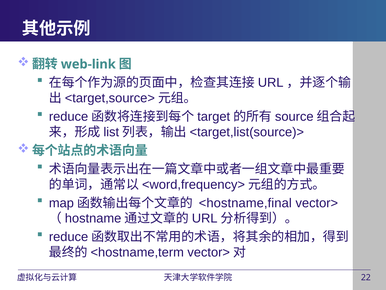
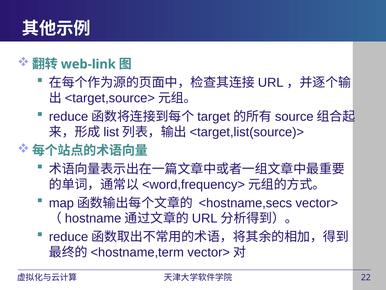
<hostname,final: <hostname,final -> <hostname,secs
